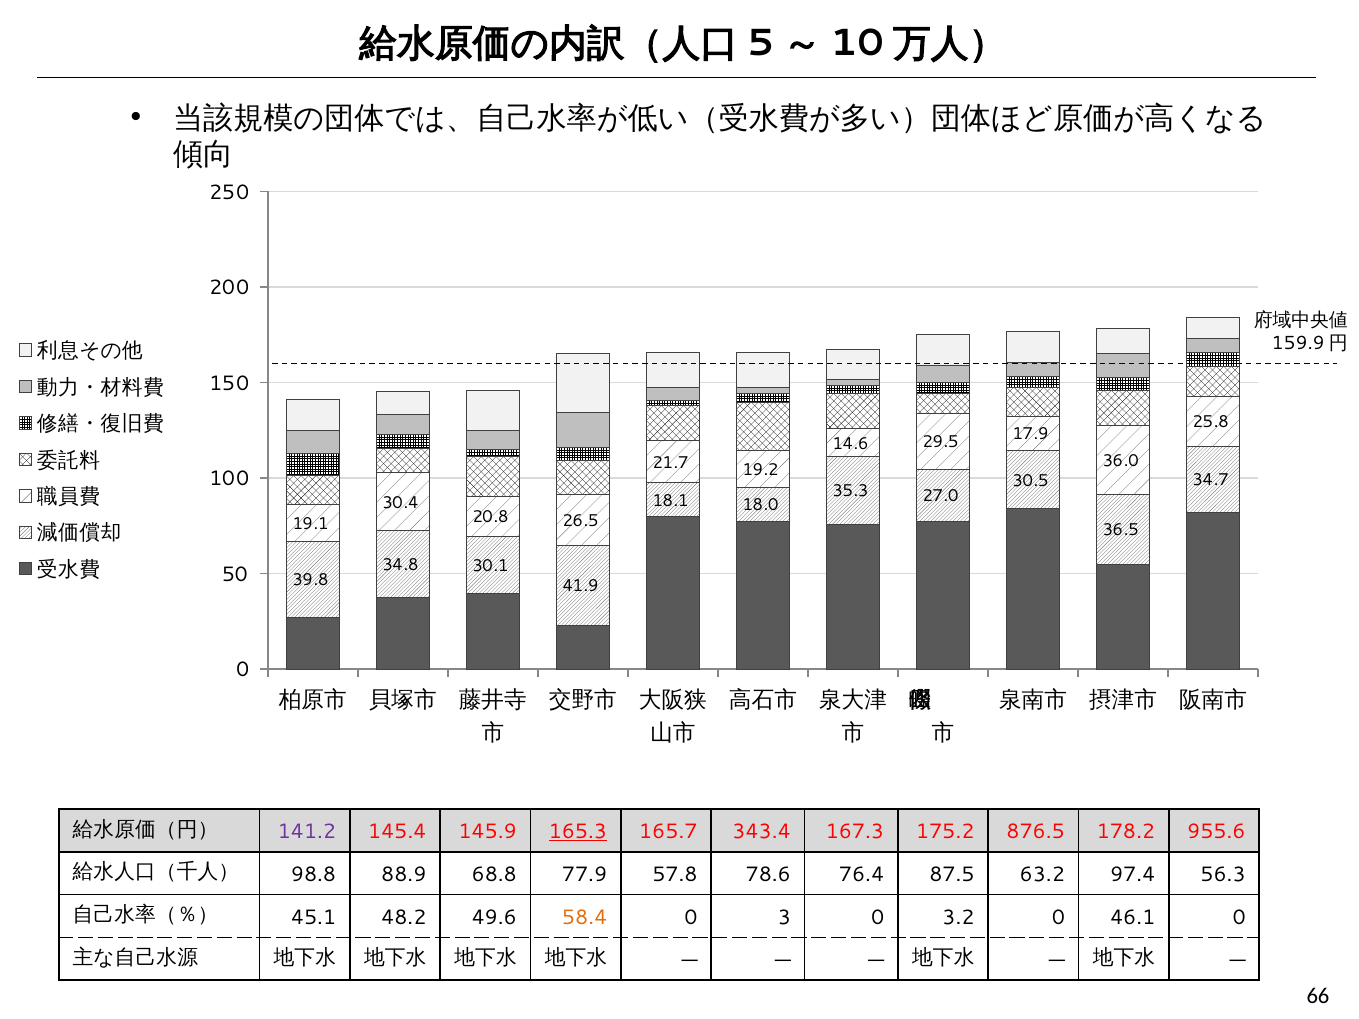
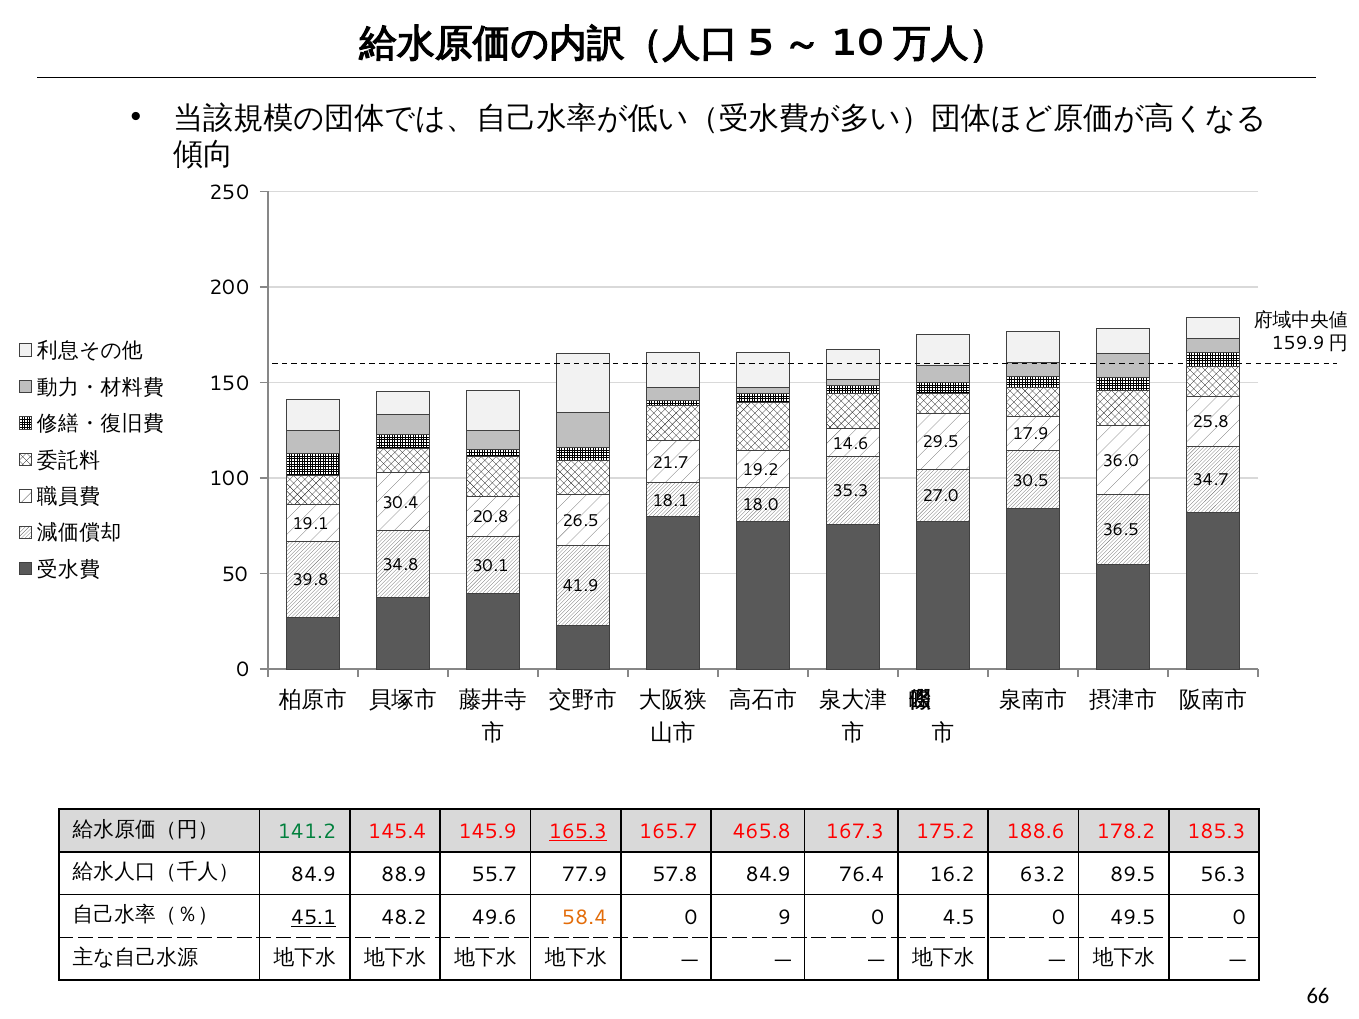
141.2 colour: purple -> green
343.4: 343.4 -> 465.8
876.5: 876.5 -> 188.6
955.6: 955.6 -> 185.3
98.8 at (313, 875): 98.8 -> 84.9
68.8: 68.8 -> 55.7
57.8 78.6: 78.6 -> 84.9
87.5: 87.5 -> 16.2
97.4: 97.4 -> 89.5
45.1 underline: none -> present
3: 3 -> 9
3.2: 3.2 -> 4.5
46.1: 46.1 -> 49.5
